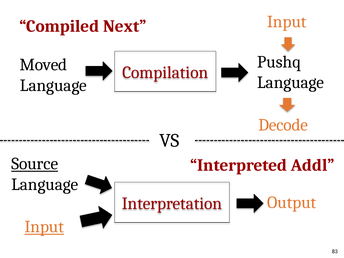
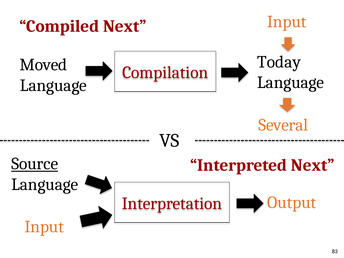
Pushq: Pushq -> Today
Decode: Decode -> Several
Interpreted Addl: Addl -> Next
Input at (44, 227) underline: present -> none
